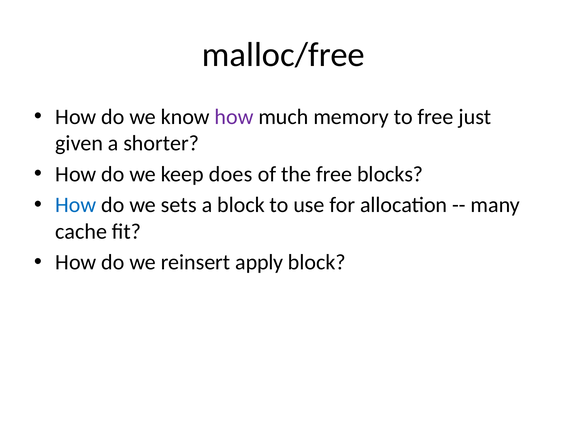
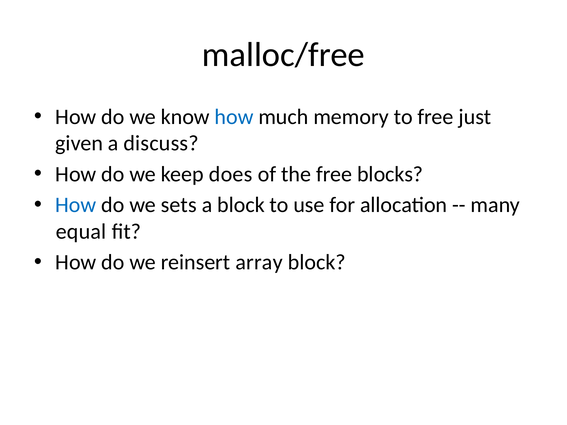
how at (234, 117) colour: purple -> blue
shorter: shorter -> discuss
cache: cache -> equal
apply: apply -> array
